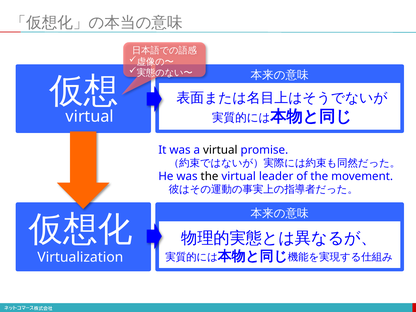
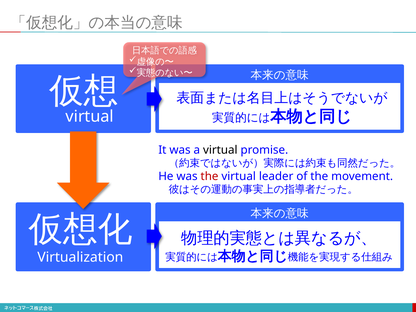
the at (210, 176) colour: black -> red
